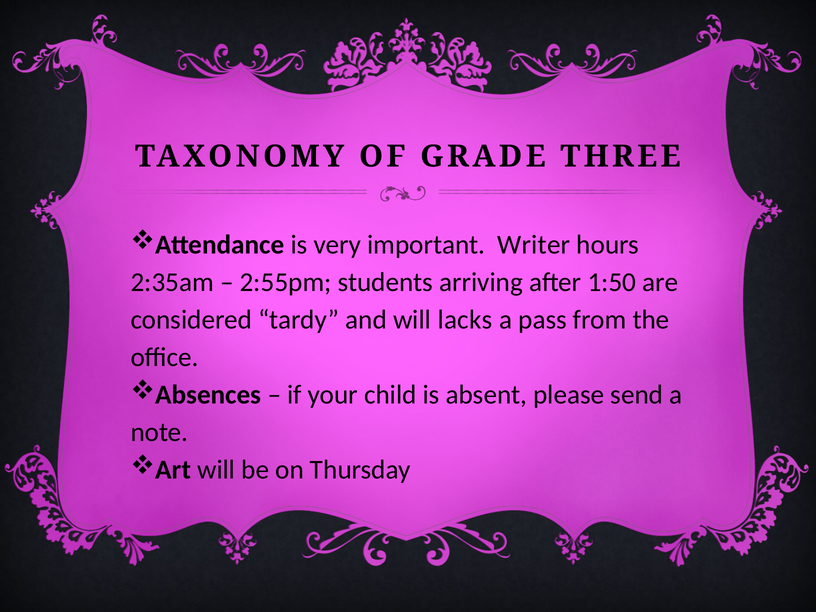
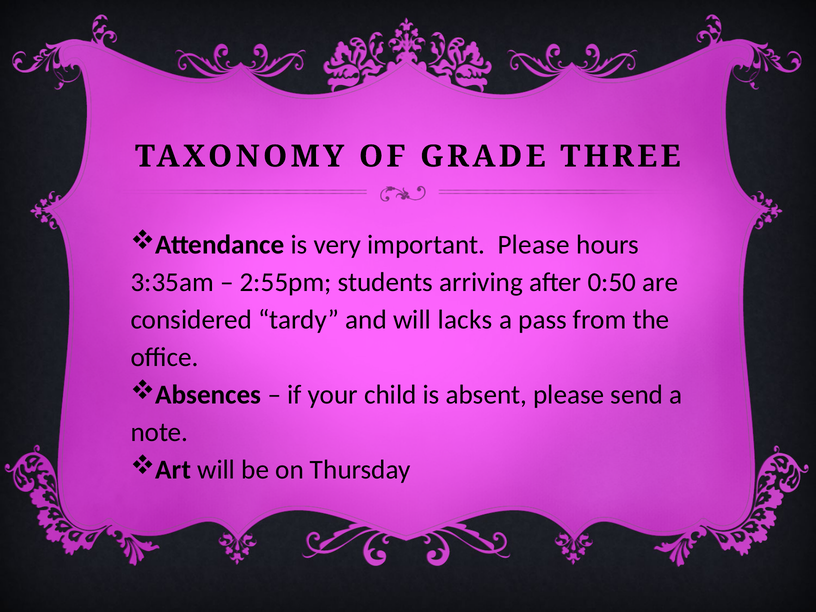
important Writer: Writer -> Please
2:35am: 2:35am -> 3:35am
1:50: 1:50 -> 0:50
